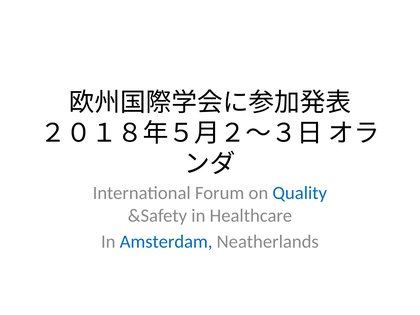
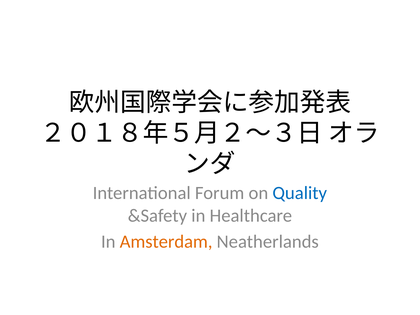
Amsterdam colour: blue -> orange
